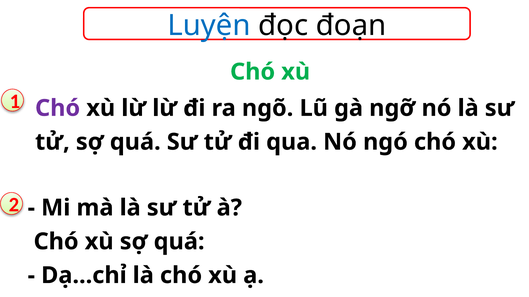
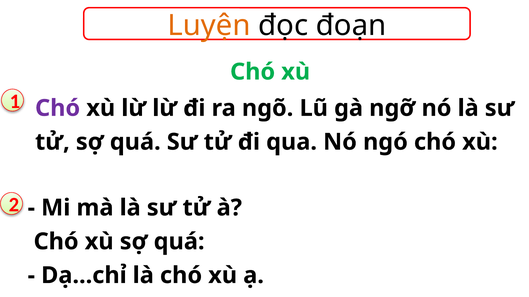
Luyện colour: blue -> orange
